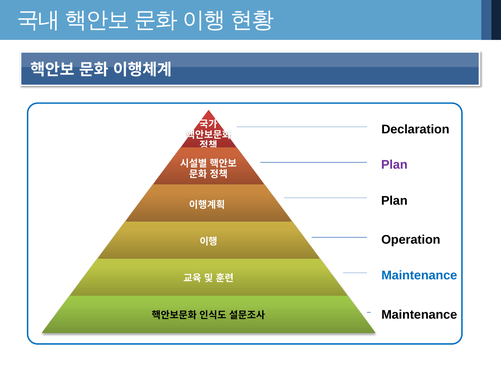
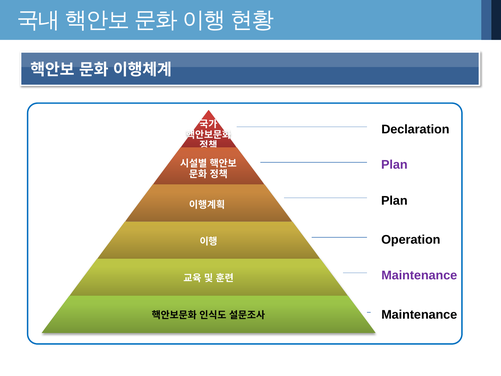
Maintenance at (419, 275) colour: blue -> purple
